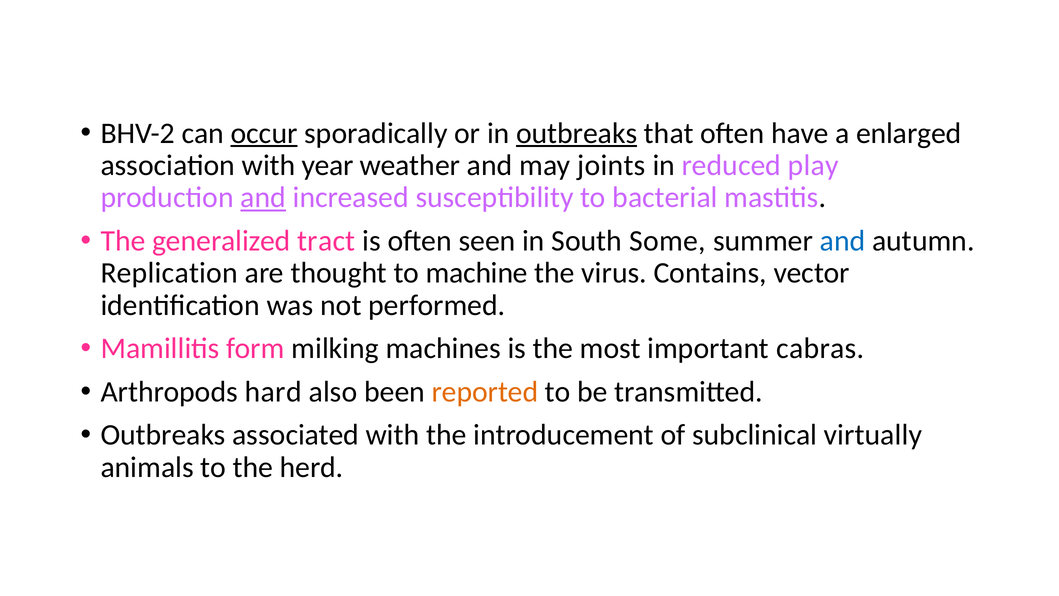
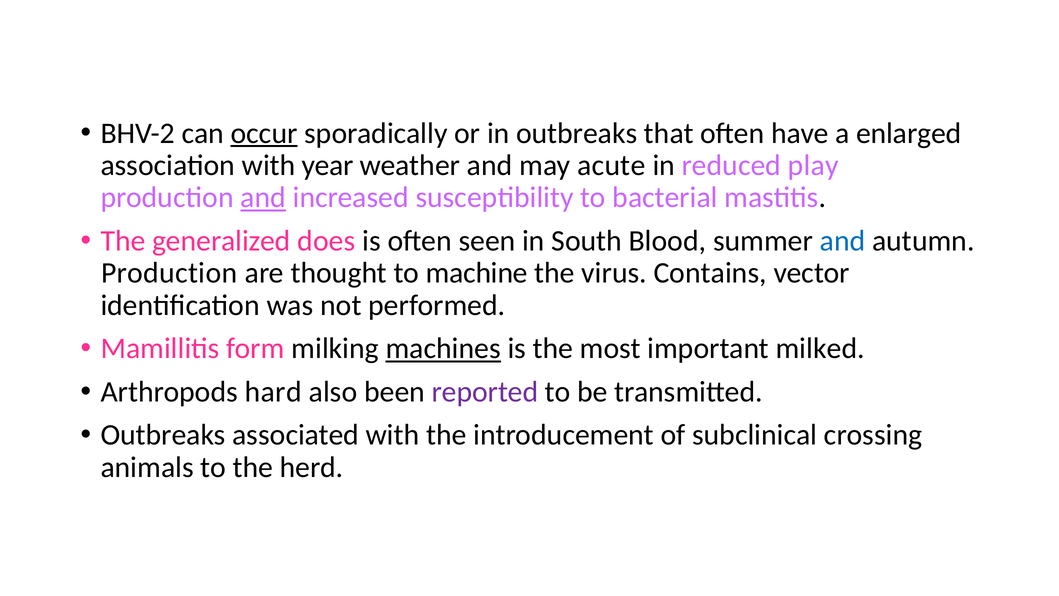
outbreaks at (577, 133) underline: present -> none
joints: joints -> acute
tract: tract -> does
Some: Some -> Blood
Replication at (169, 273): Replication -> Production
machines underline: none -> present
cabras: cabras -> milked
reported colour: orange -> purple
virtually: virtually -> crossing
